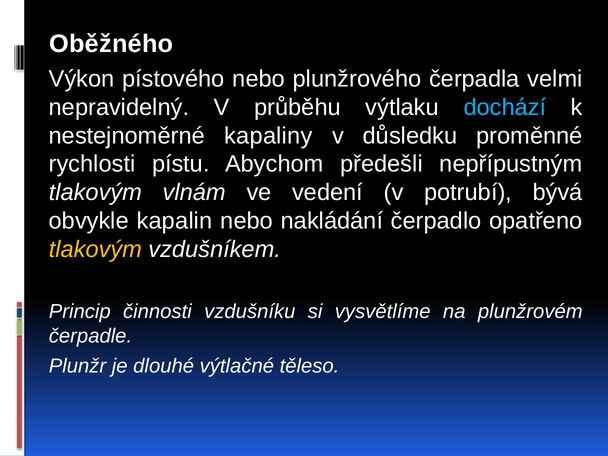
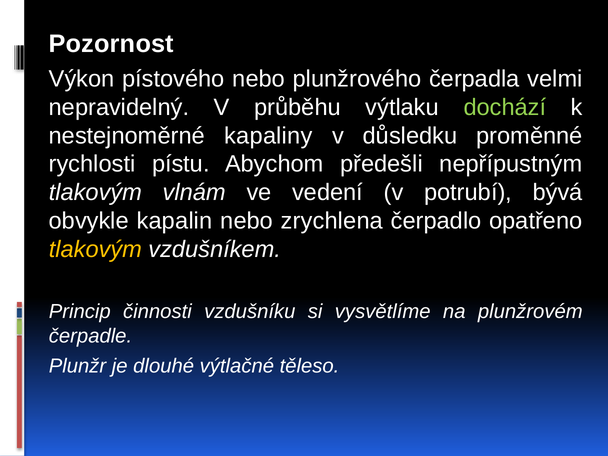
Oběžného: Oběžného -> Pozornost
dochází colour: light blue -> light green
nakládání: nakládání -> zrychlena
